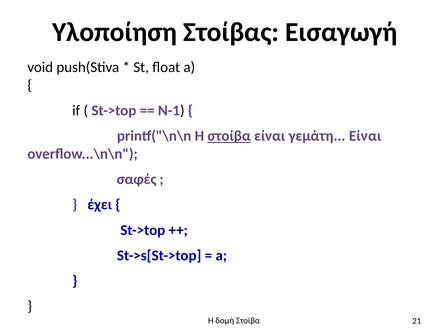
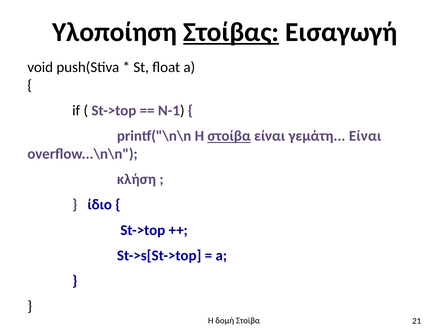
Στοίβας underline: none -> present
σαφές: σαφές -> κλήση
έχει: έχει -> ίδιο
